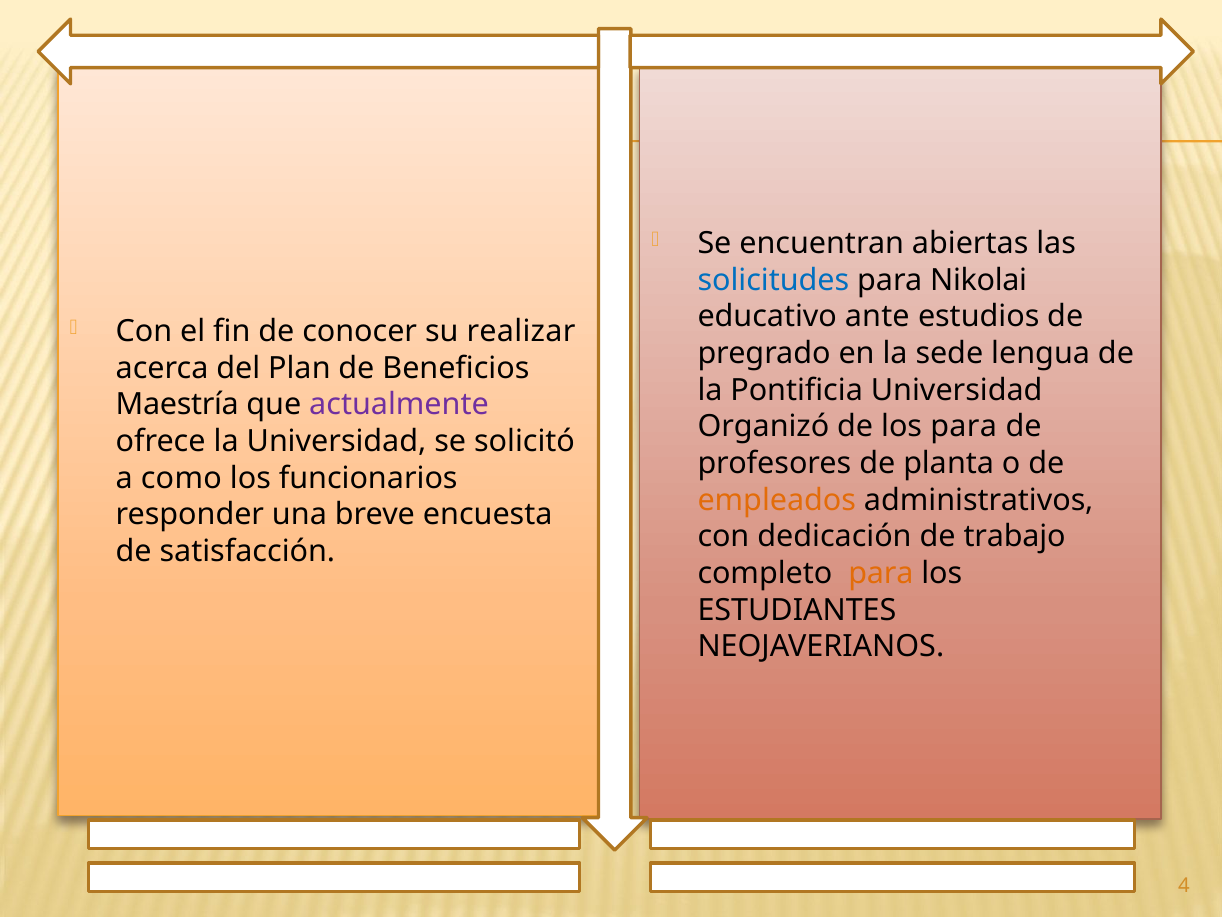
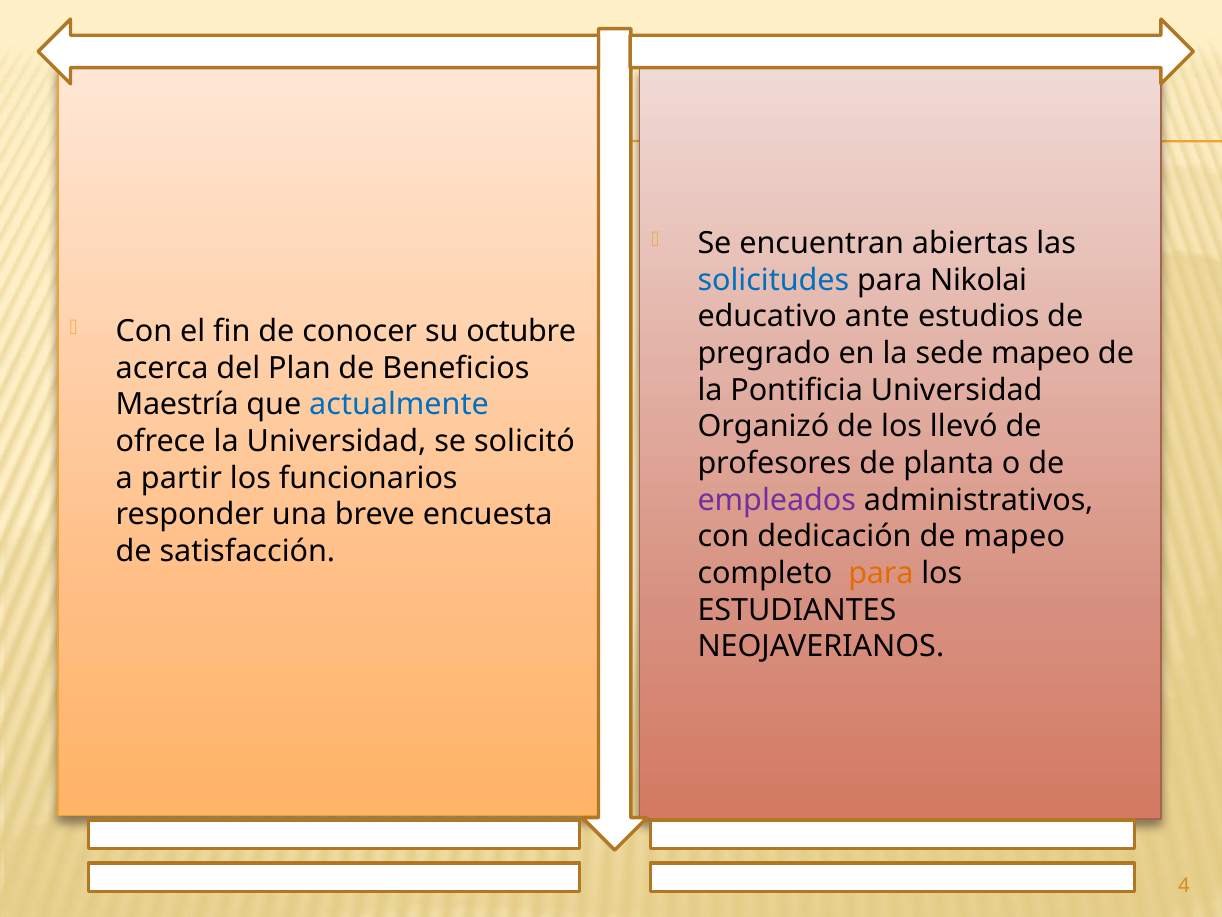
realizar: realizar -> octubre
sede lengua: lengua -> mapeo
actualmente colour: purple -> blue
los para: para -> llevó
como: como -> partir
empleados colour: orange -> purple
de trabajo: trabajo -> mapeo
